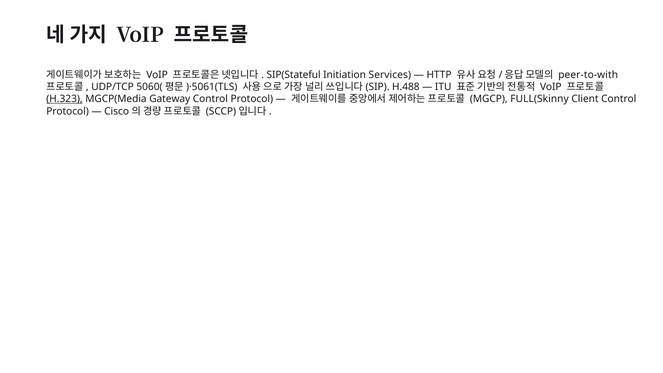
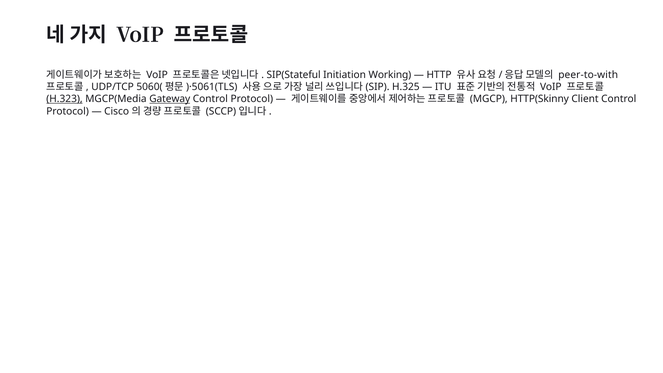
Services: Services -> Working
H.488: H.488 -> H.325
Gateway underline: none -> present
FULL(Skinny: FULL(Skinny -> HTTP(Skinny
